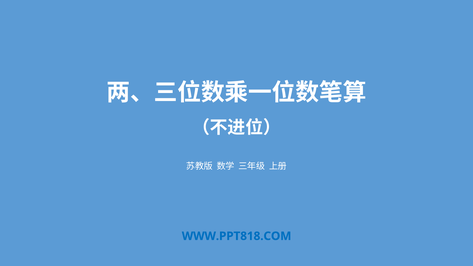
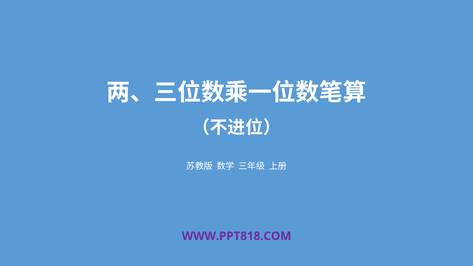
WWW.PPT818.COM colour: blue -> purple
